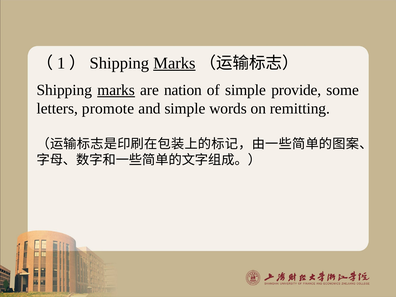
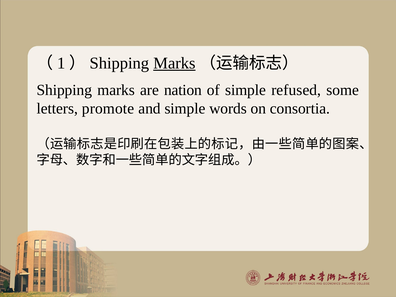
marks at (116, 90) underline: present -> none
provide: provide -> refused
remitting: remitting -> consortia
